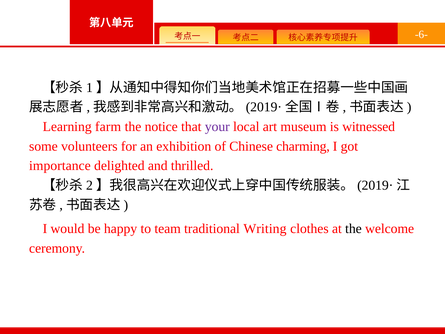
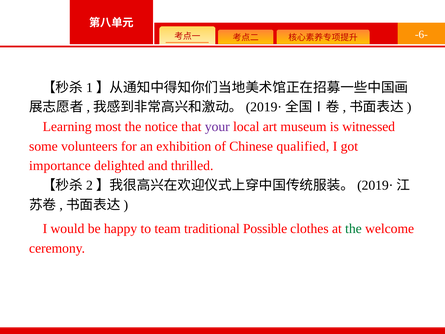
farm: farm -> most
charming: charming -> qualified
Writing: Writing -> Possible
the at (353, 229) colour: black -> green
